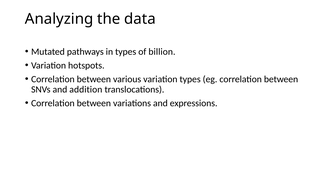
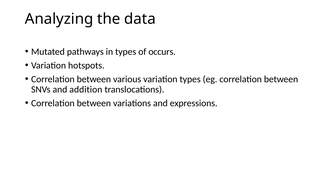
billion: billion -> occurs
